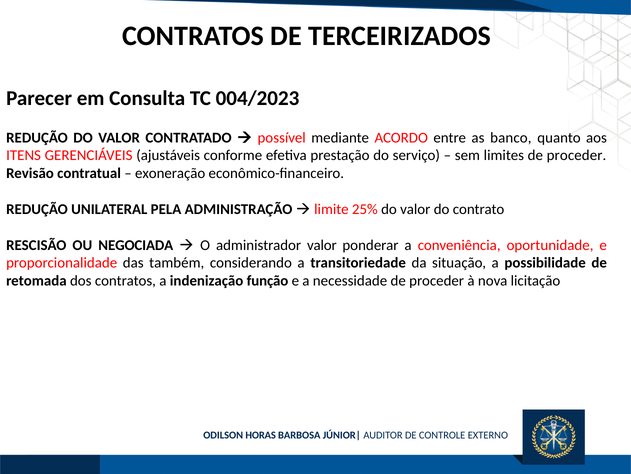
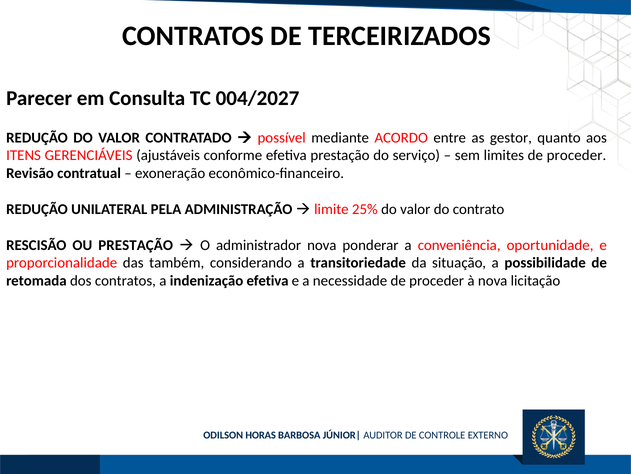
004/2023: 004/2023 -> 004/2027
banco: banco -> gestor
OU NEGOCIADA: NEGOCIADA -> PRESTAÇÃO
administrador valor: valor -> nova
indenização função: função -> efetiva
